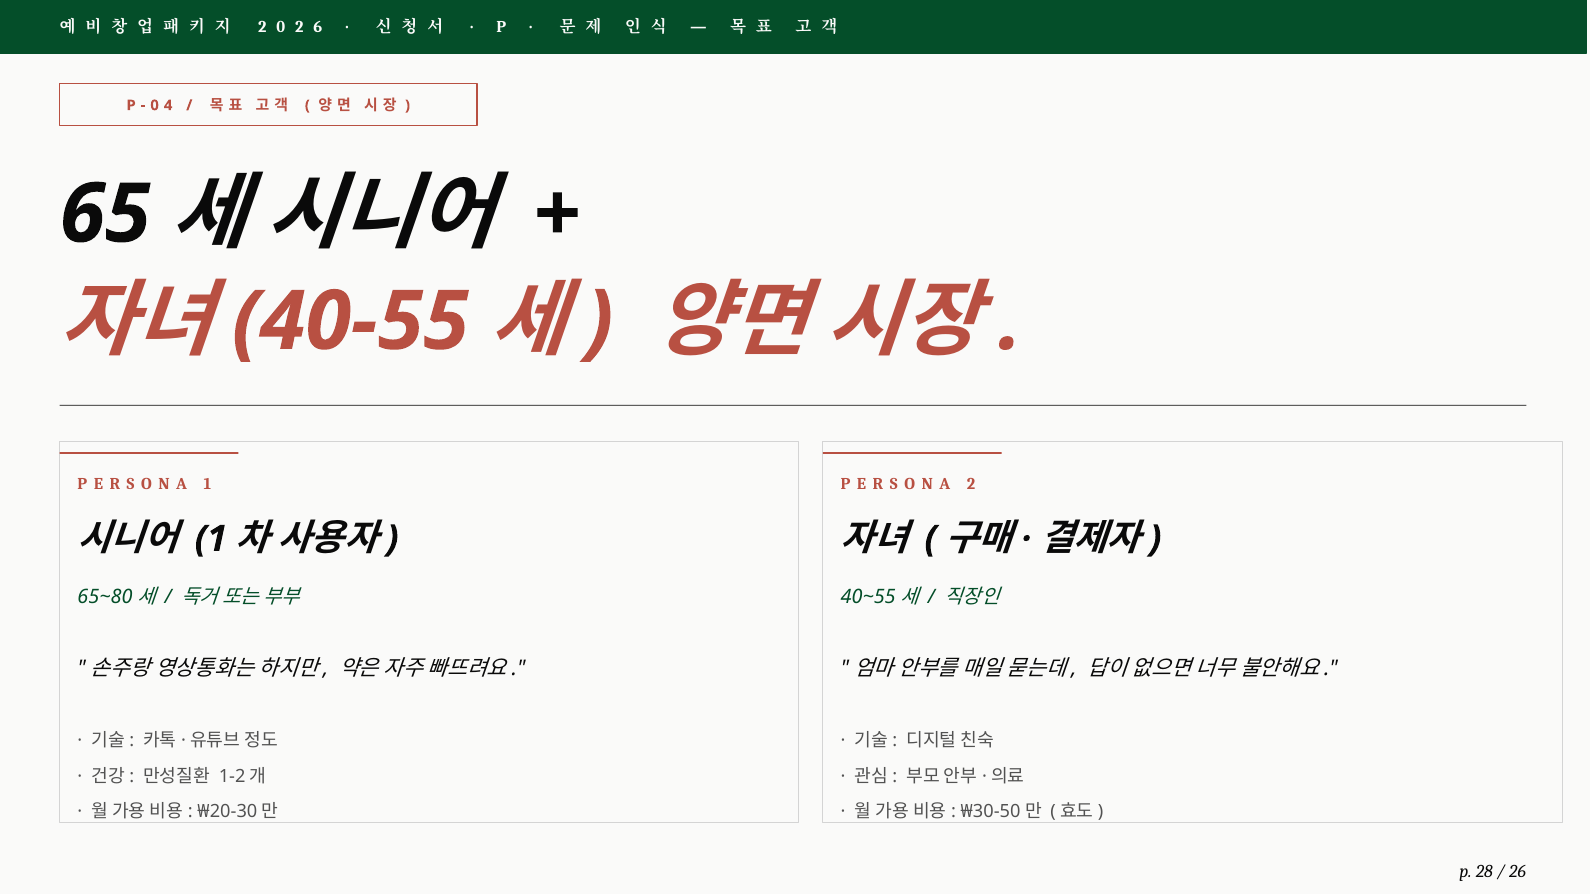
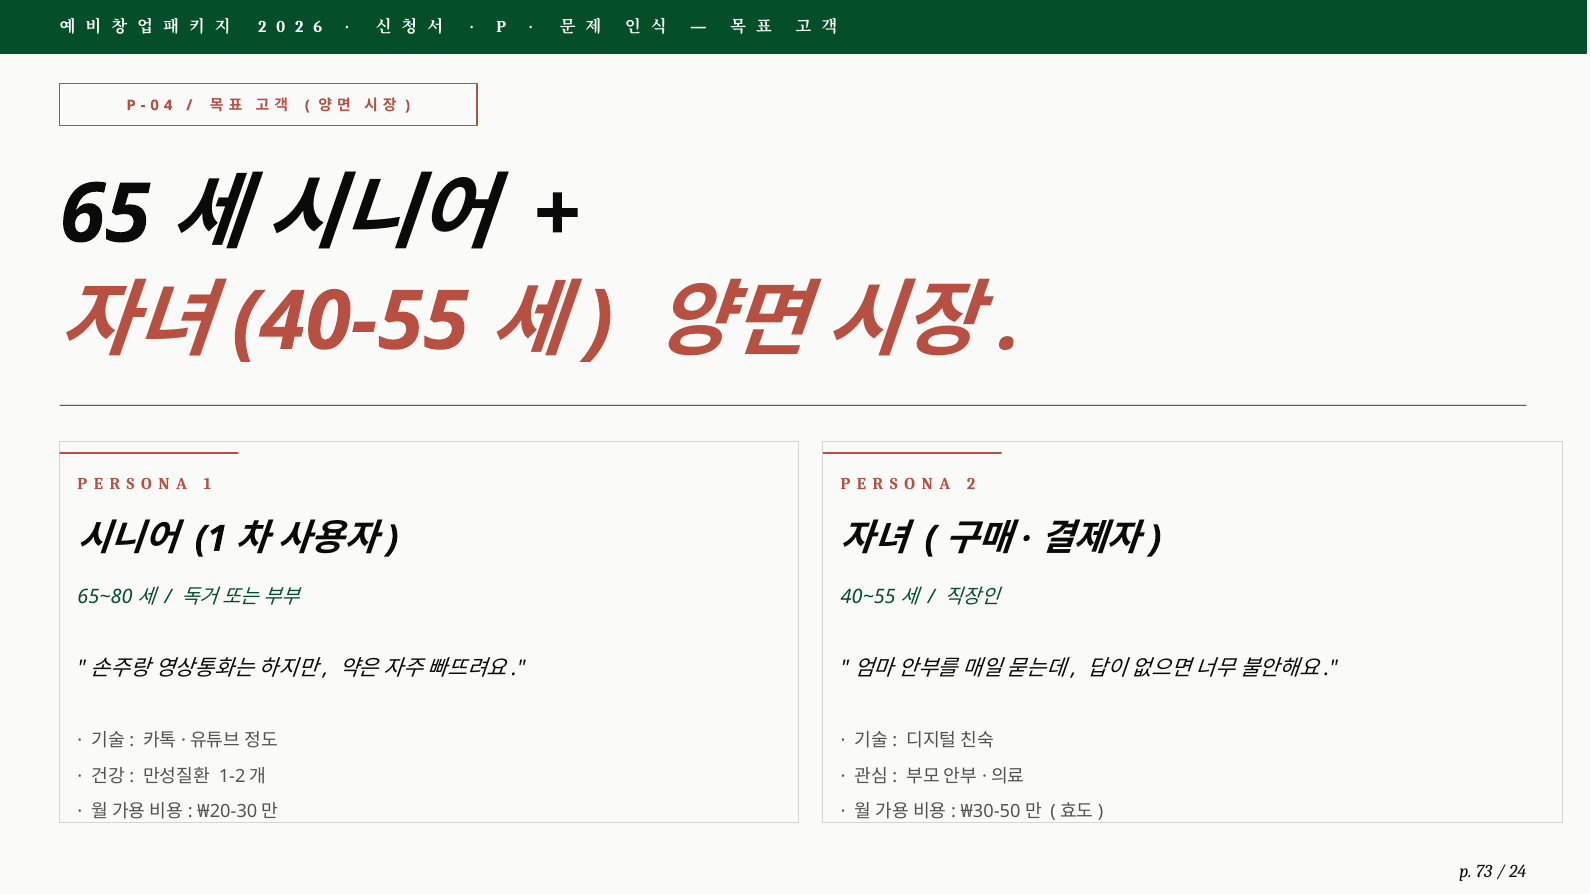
28: 28 -> 73
26: 26 -> 24
